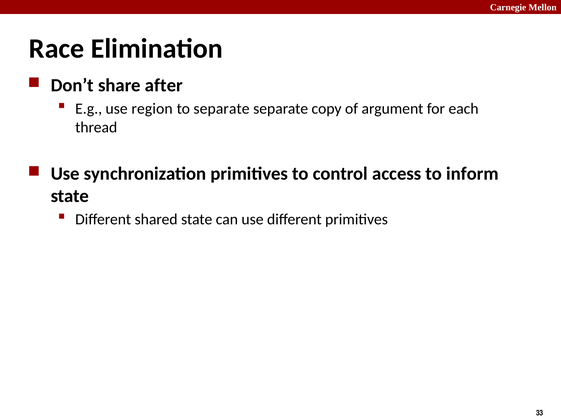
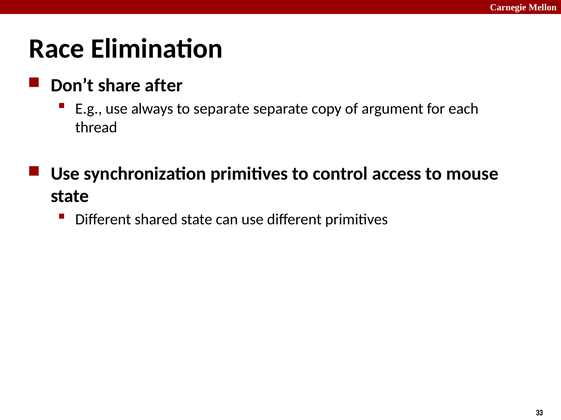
region: region -> always
inform: inform -> mouse
